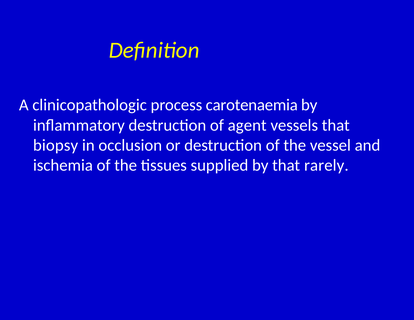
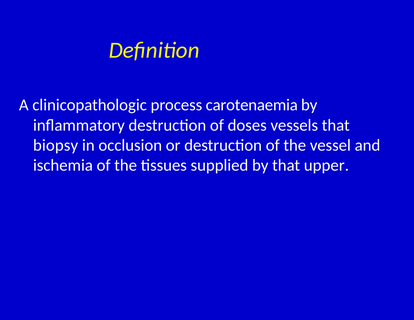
agent: agent -> doses
rarely: rarely -> upper
